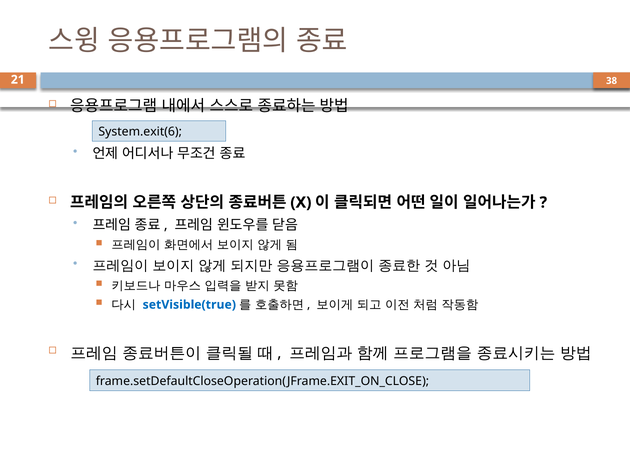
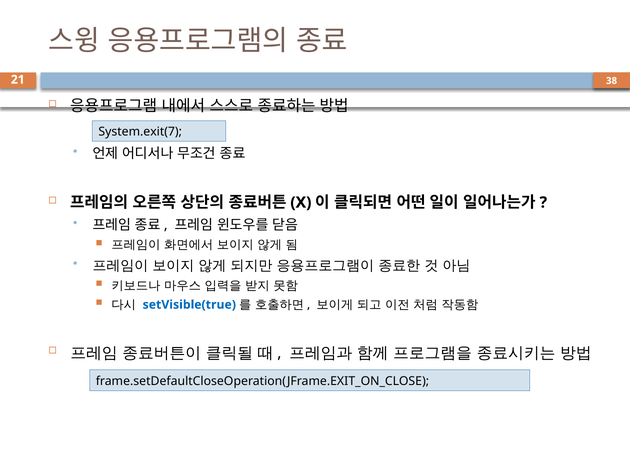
System.exit(6: System.exit(6 -> System.exit(7
